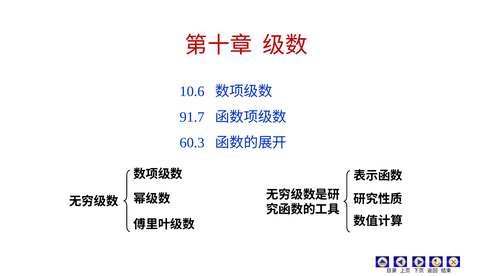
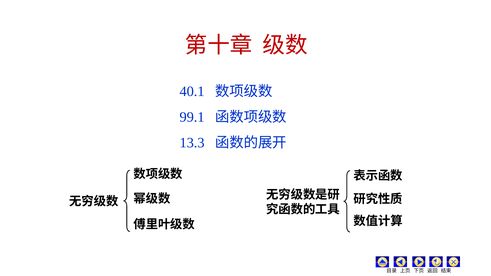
10.6: 10.6 -> 40.1
91.7: 91.7 -> 99.1
60.3: 60.3 -> 13.3
